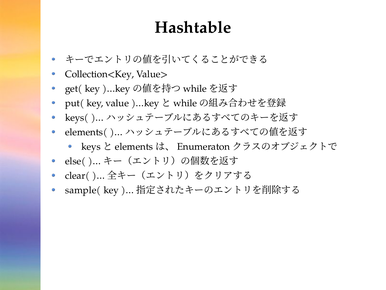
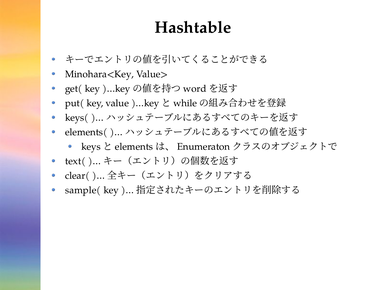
Collection<Key: Collection<Key -> Minohara<Key
while at (195, 89): while -> word
else(: else( -> text(
